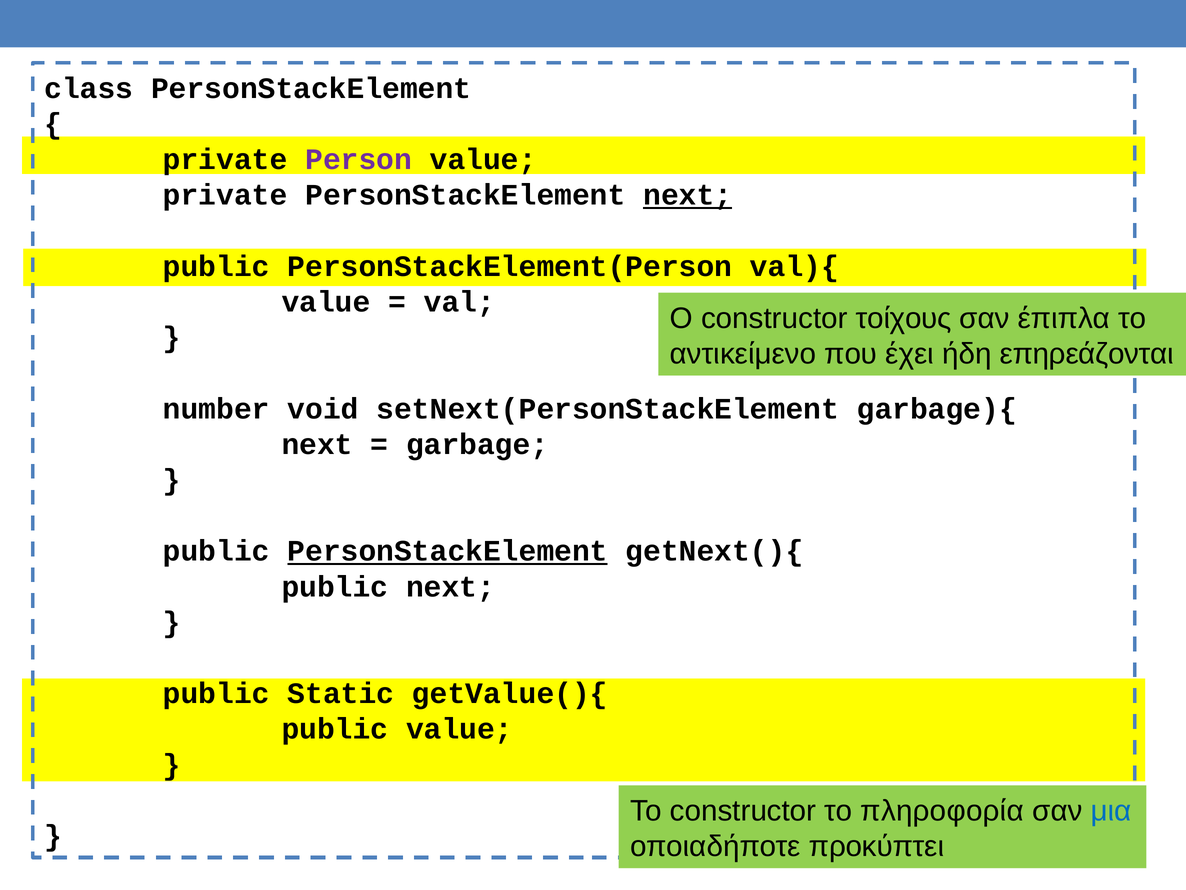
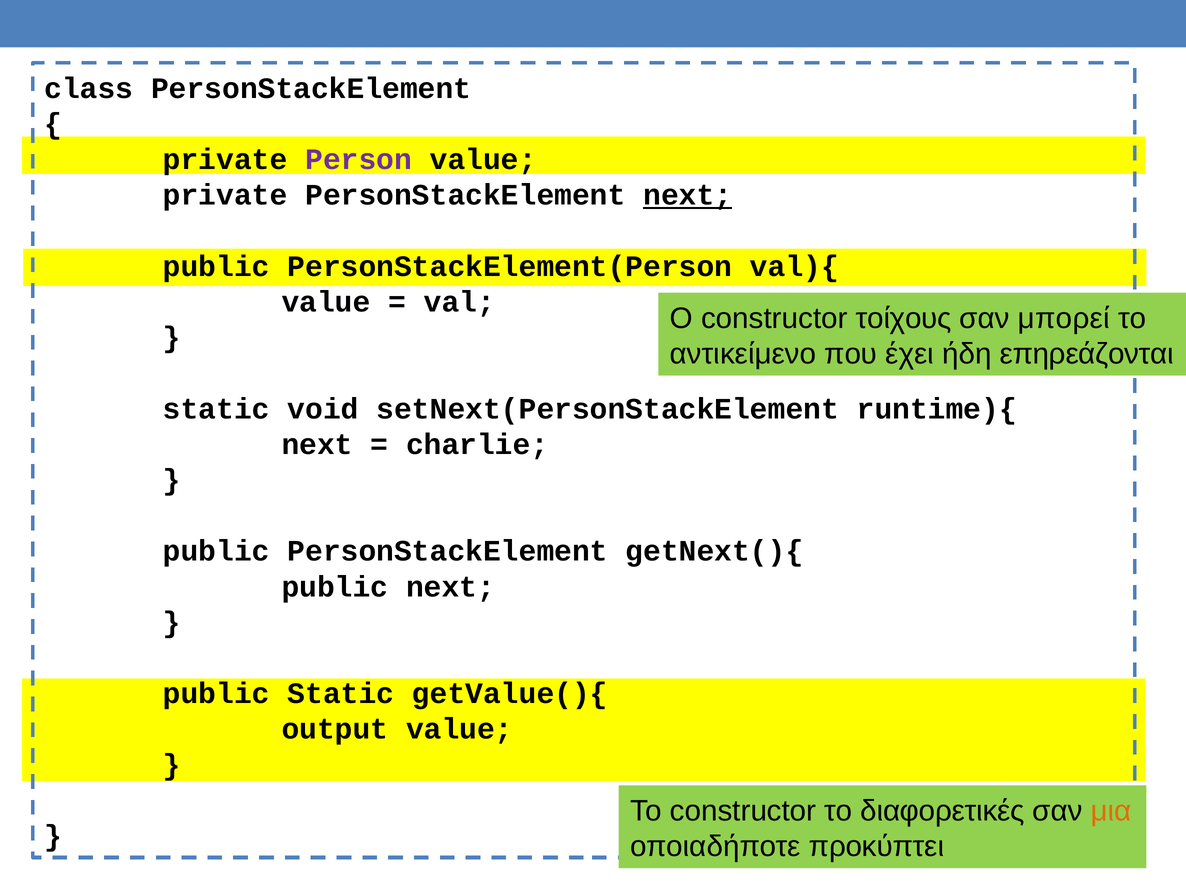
έπιπλα: έπιπλα -> μπορεί
number at (216, 409): number -> static
garbage){: garbage){ -> runtime){
garbage: garbage -> charlie
PersonStackElement at (448, 551) underline: present -> none
public at (335, 729): public -> output
πληροφορία: πληροφορία -> διαφορετικές
μια colour: blue -> orange
